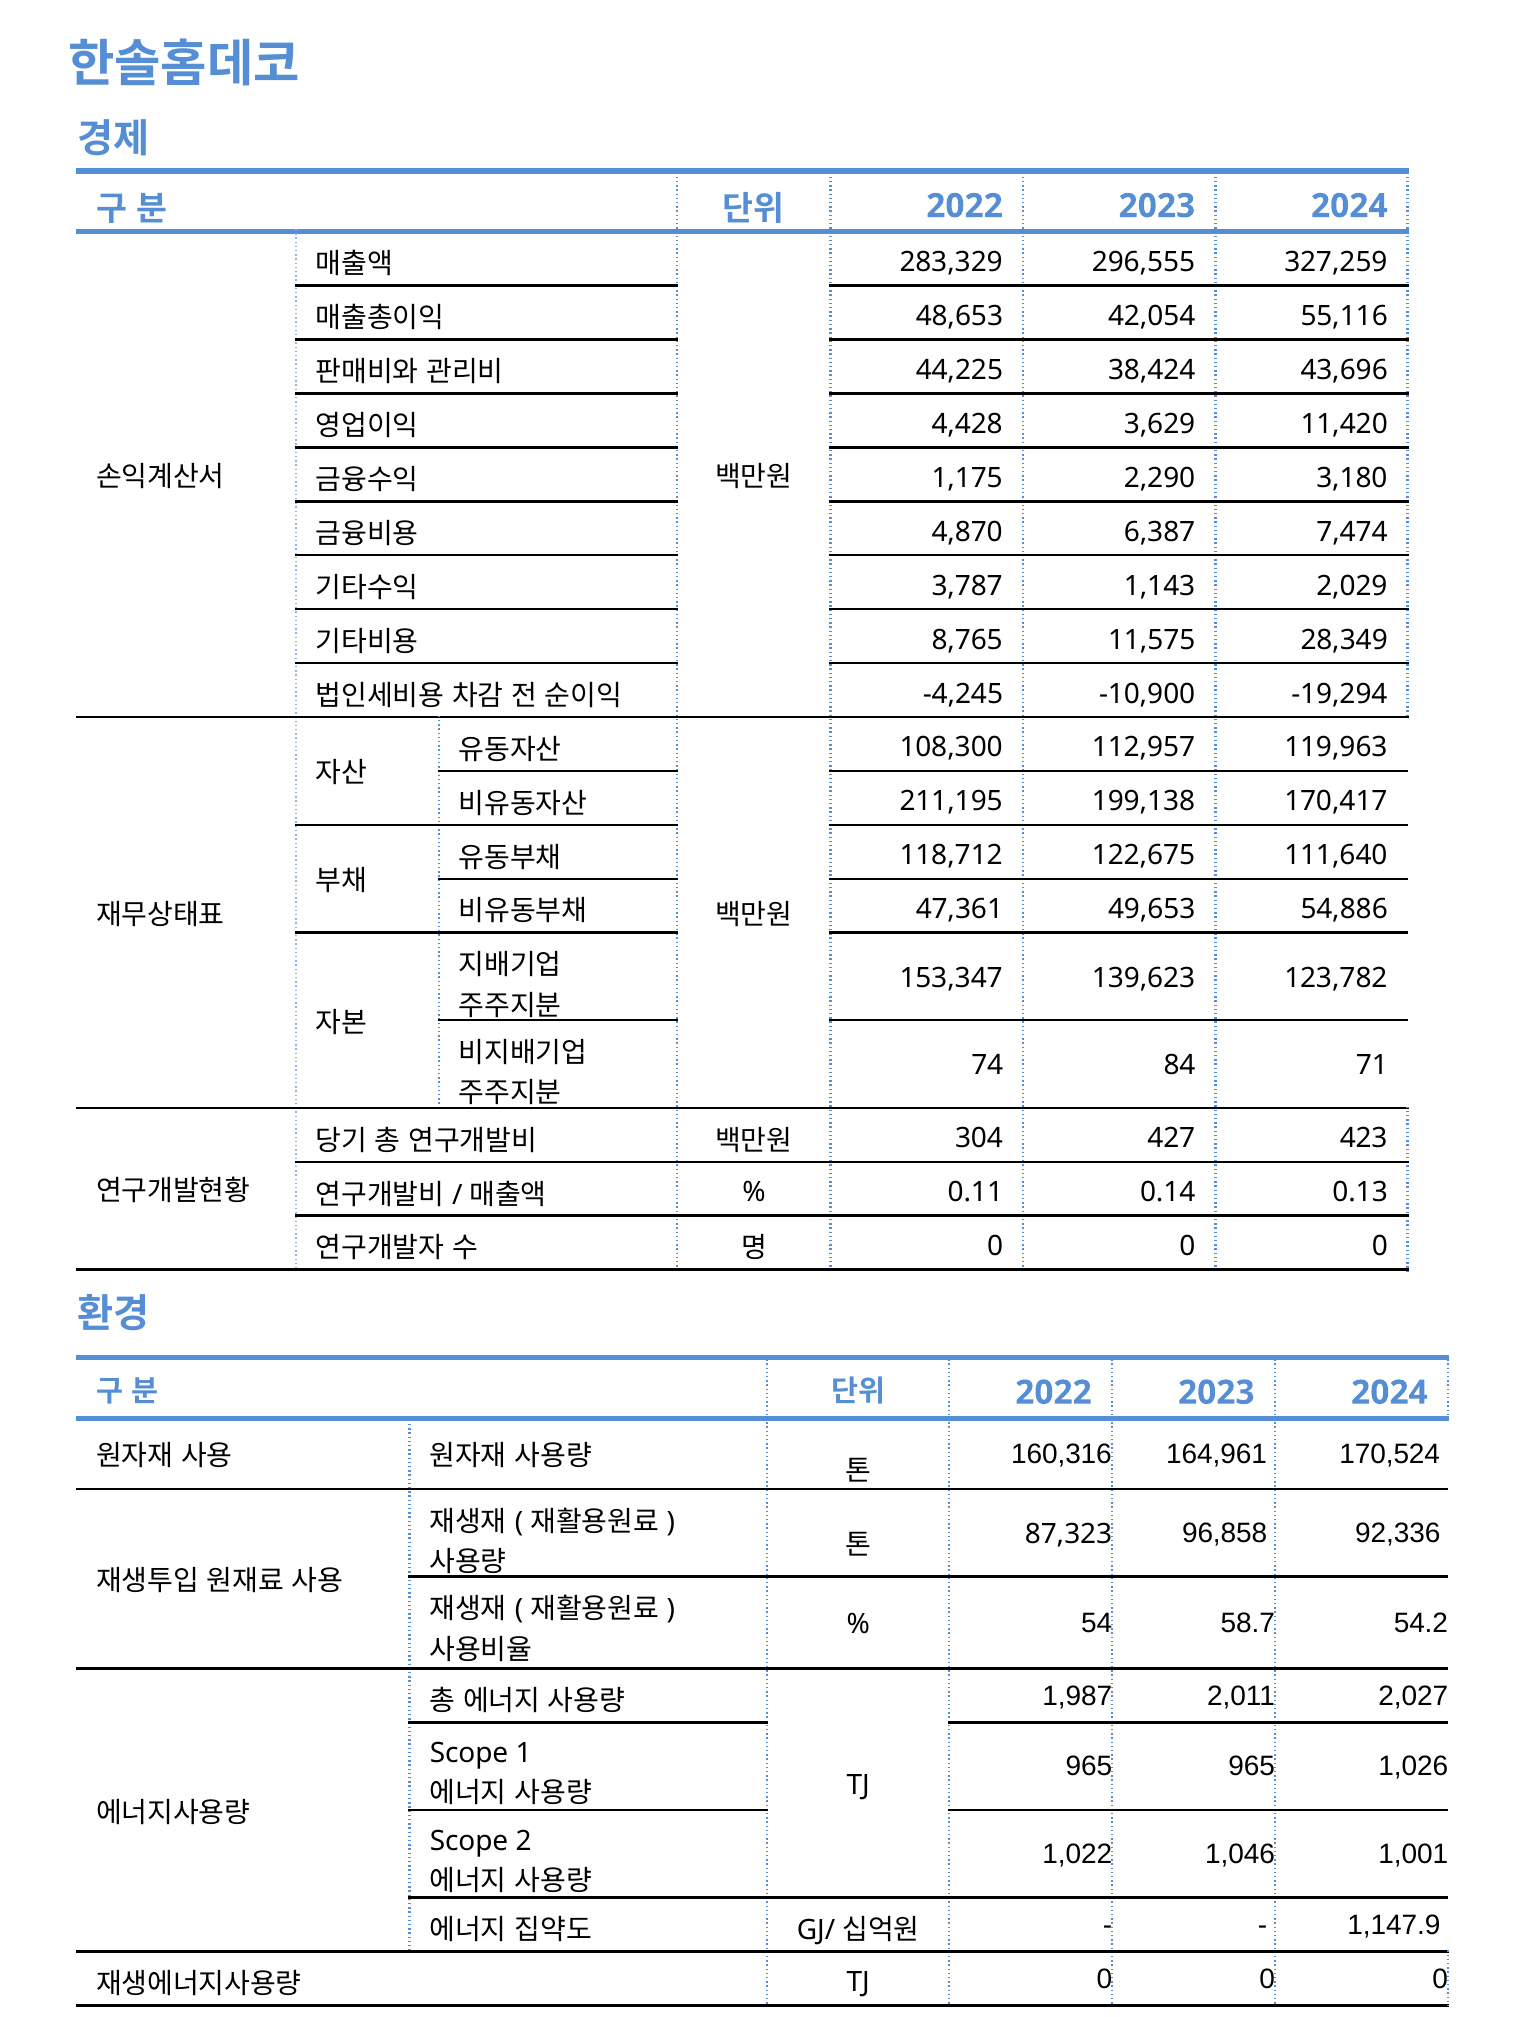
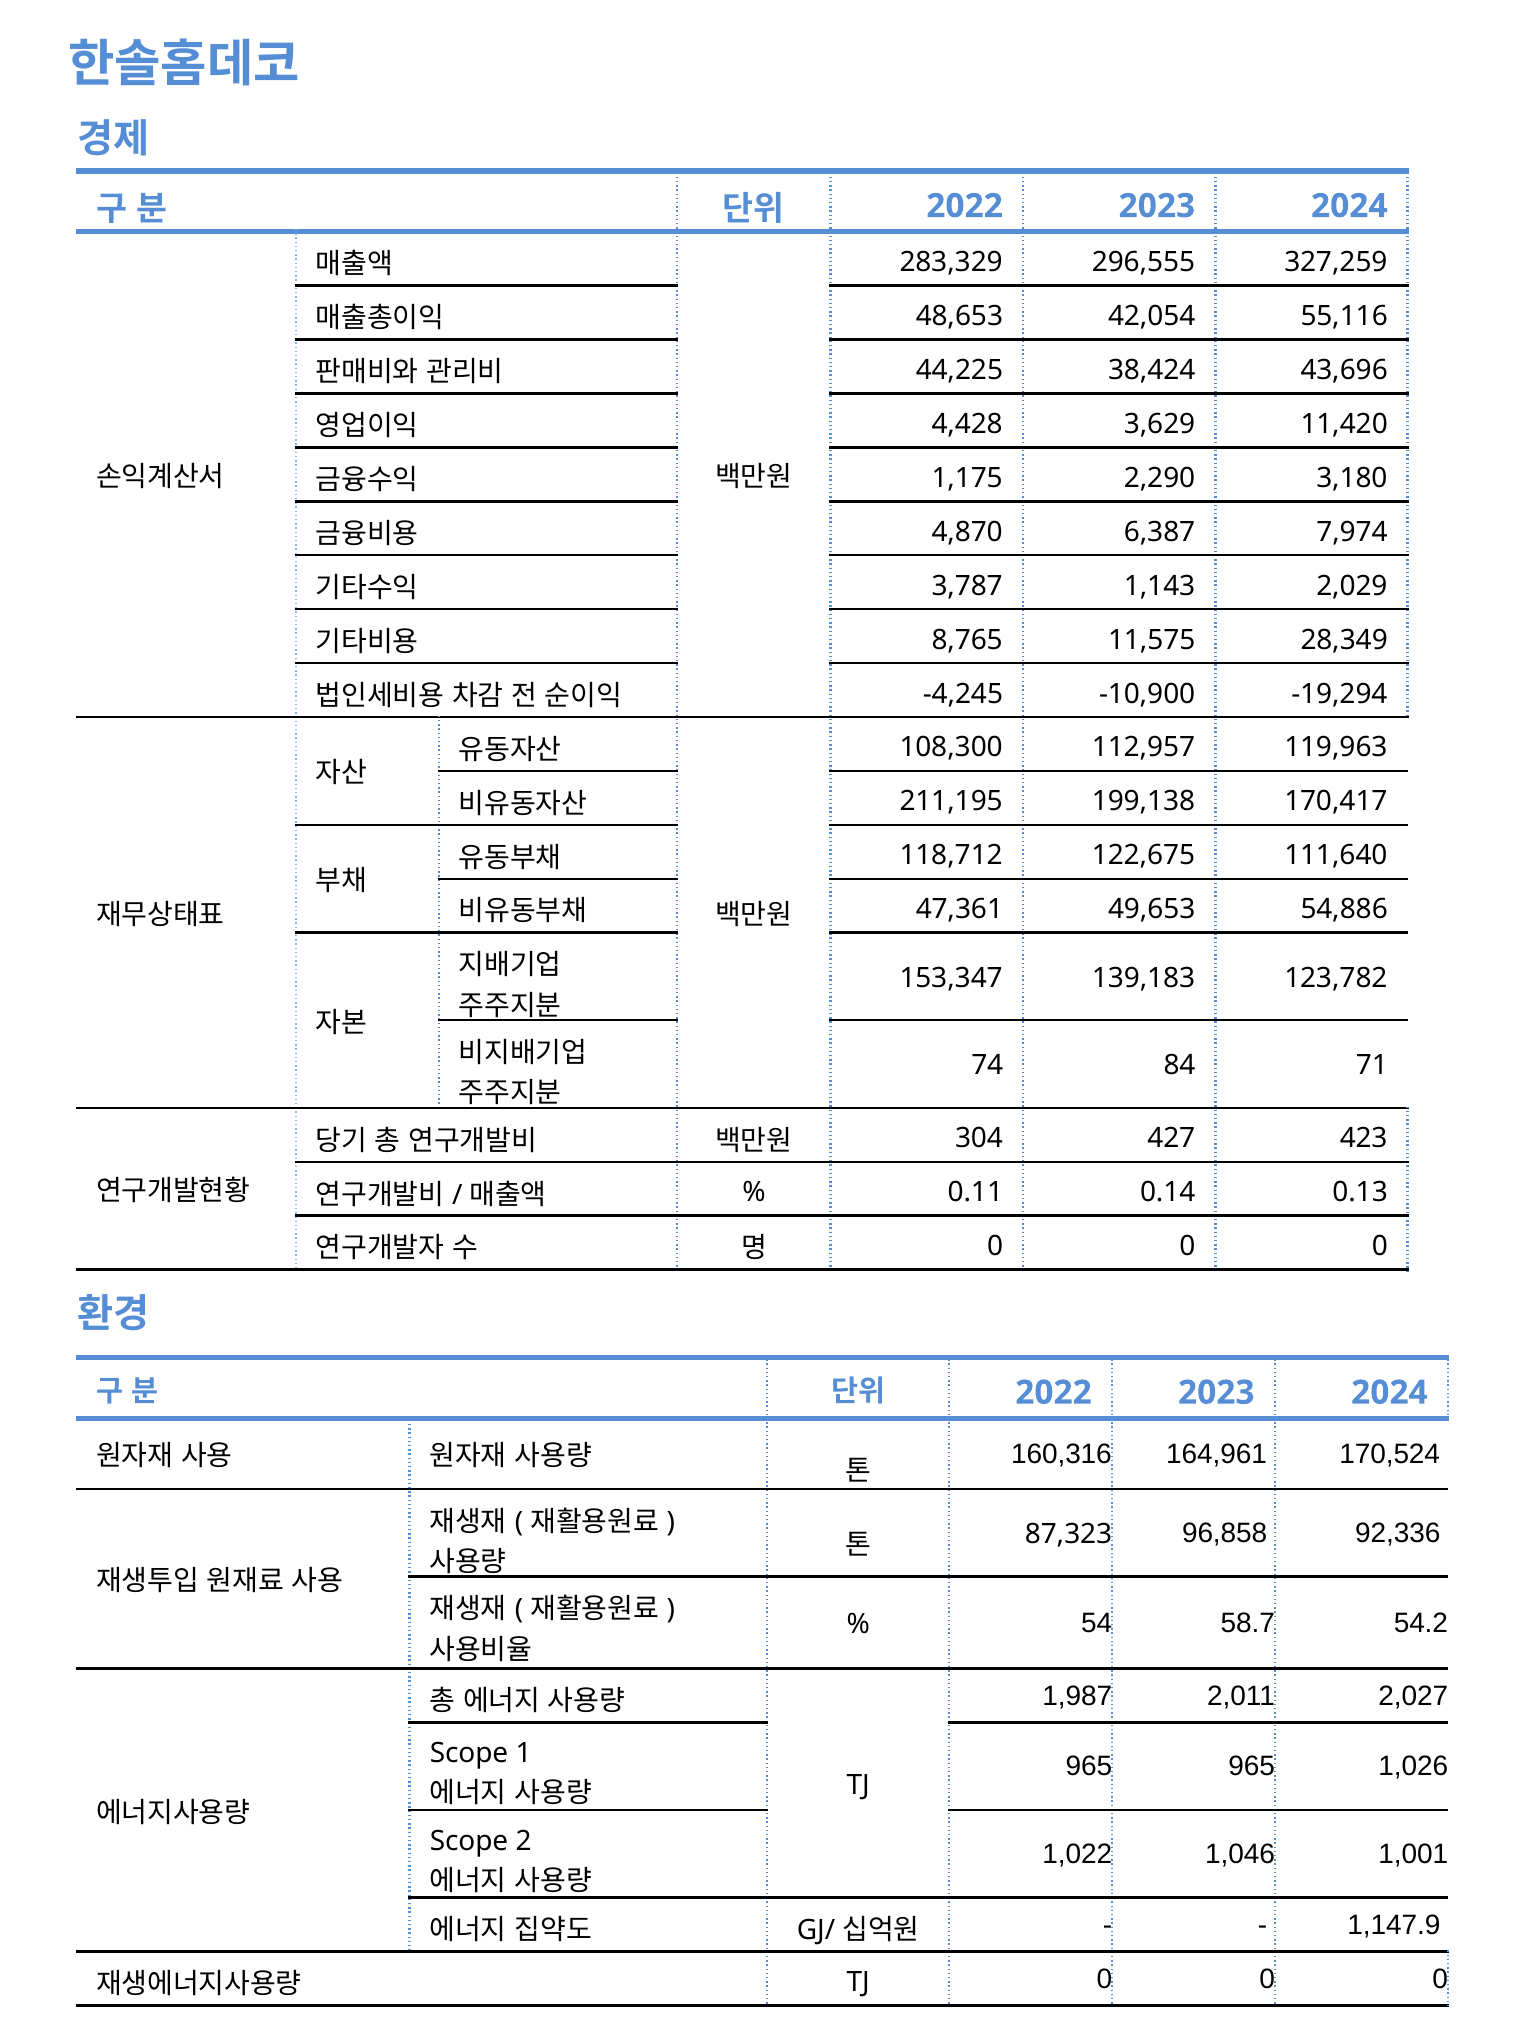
7,474: 7,474 -> 7,974
139,623: 139,623 -> 139,183
